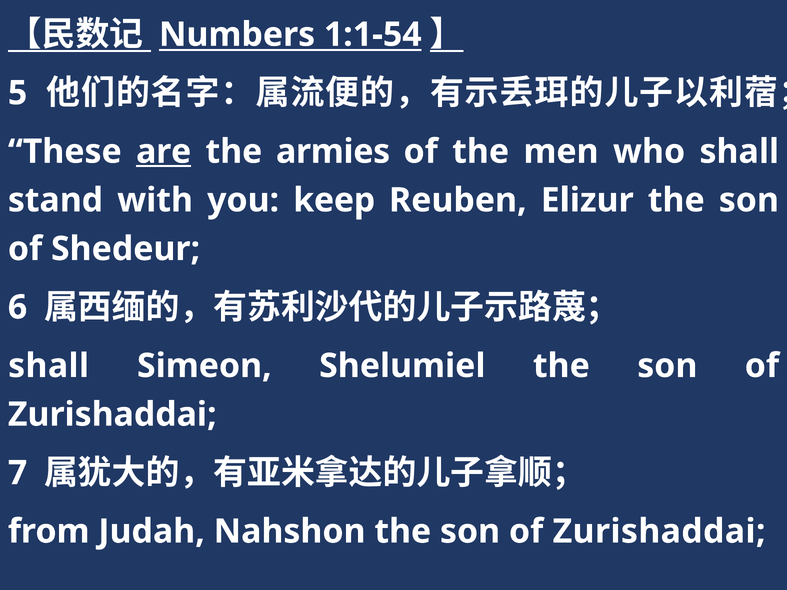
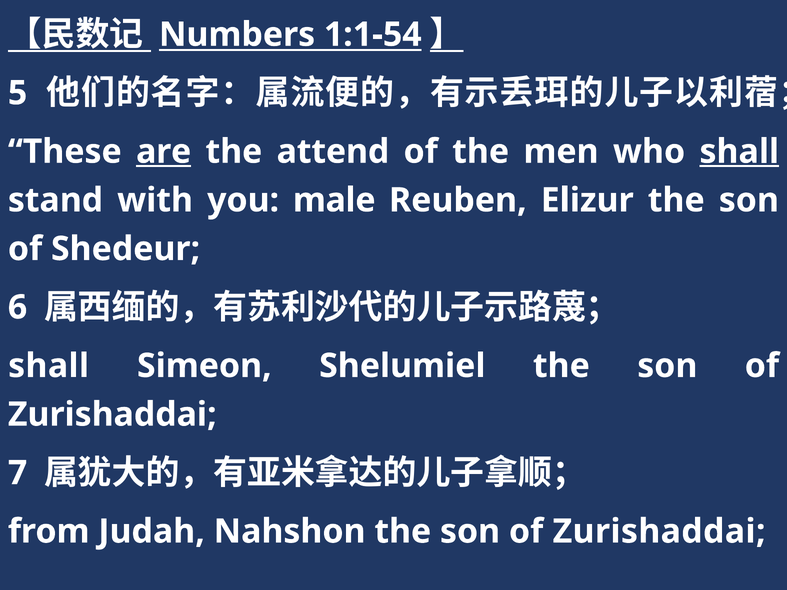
armies: armies -> attend
shall at (739, 152) underline: none -> present
keep: keep -> male
